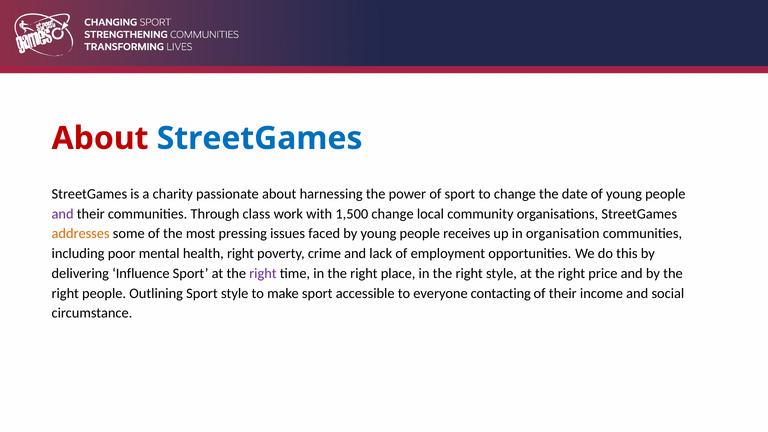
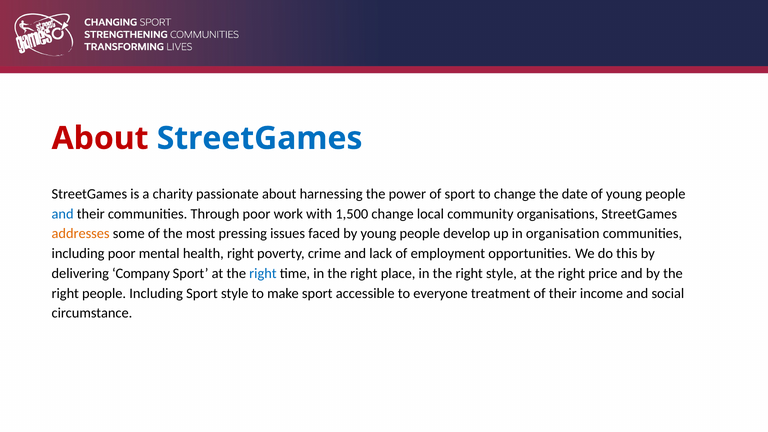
and at (63, 214) colour: purple -> blue
Through class: class -> poor
receives: receives -> develop
Influence: Influence -> Company
right at (263, 273) colour: purple -> blue
people Outlining: Outlining -> Including
contacting: contacting -> treatment
